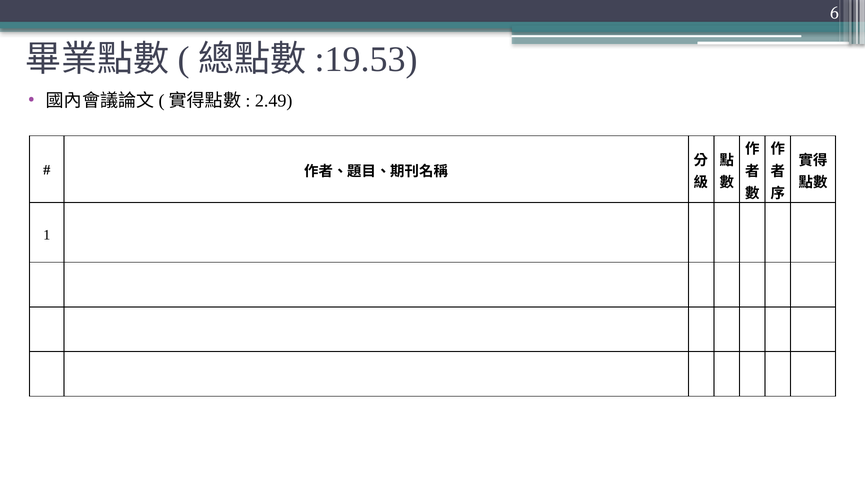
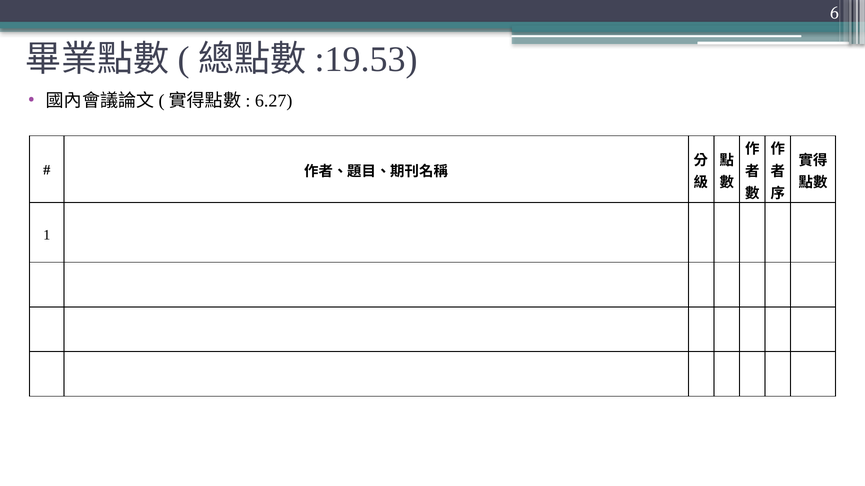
2.49: 2.49 -> 6.27
